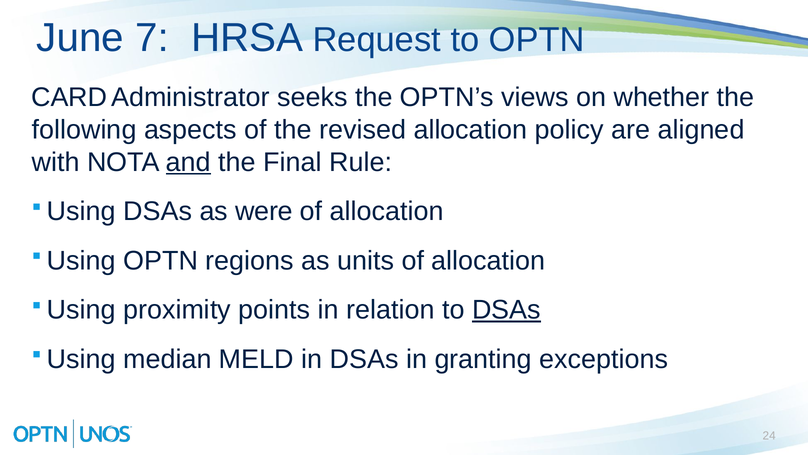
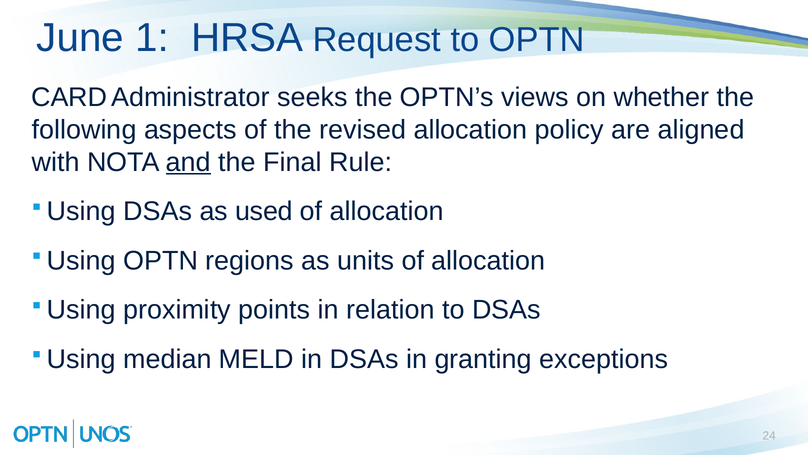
7: 7 -> 1
were: were -> used
DSAs at (506, 310) underline: present -> none
